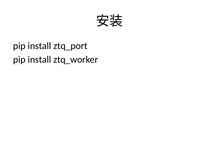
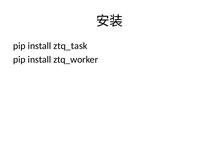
ztq_port: ztq_port -> ztq_task
